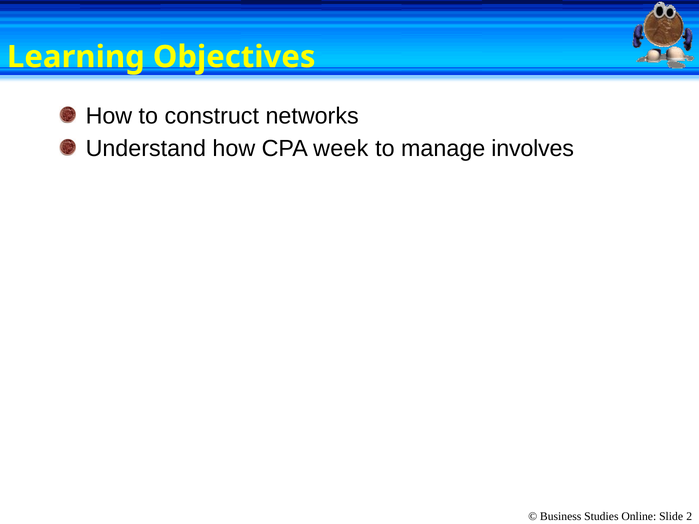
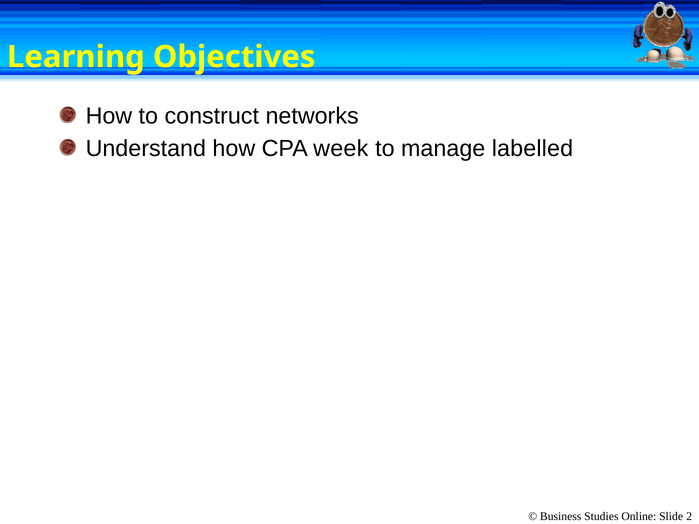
involves: involves -> labelled
